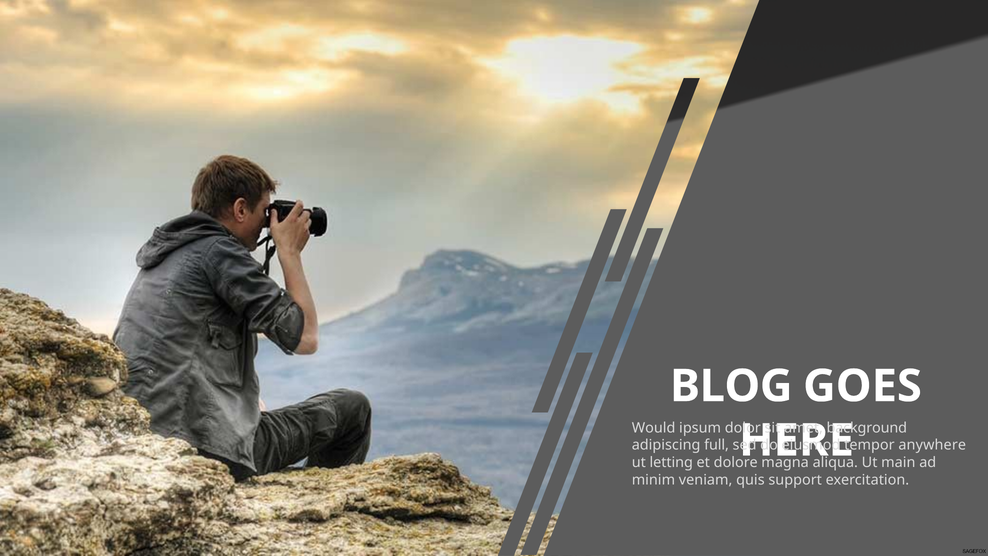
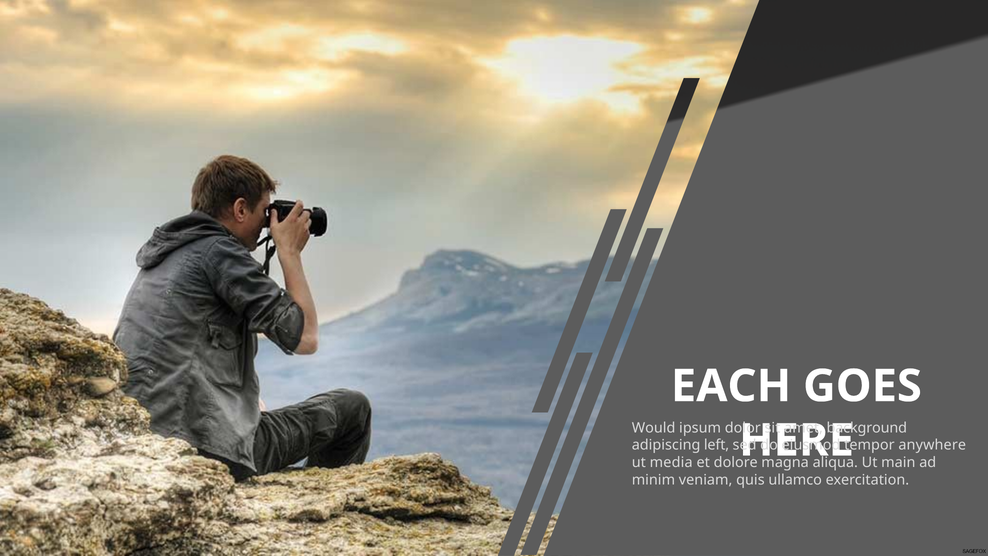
BLOG: BLOG -> EACH
full: full -> left
letting: letting -> media
support: support -> ullamco
